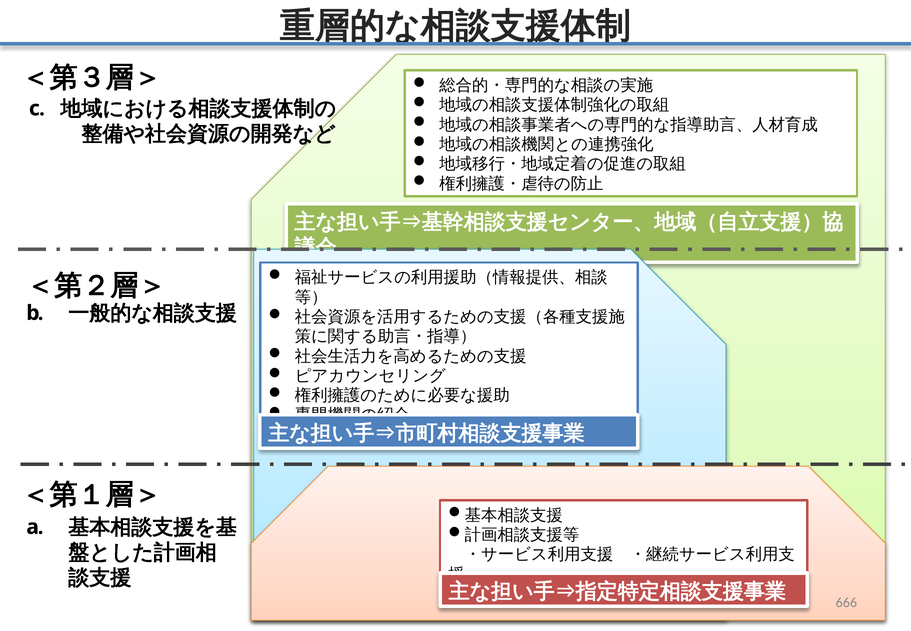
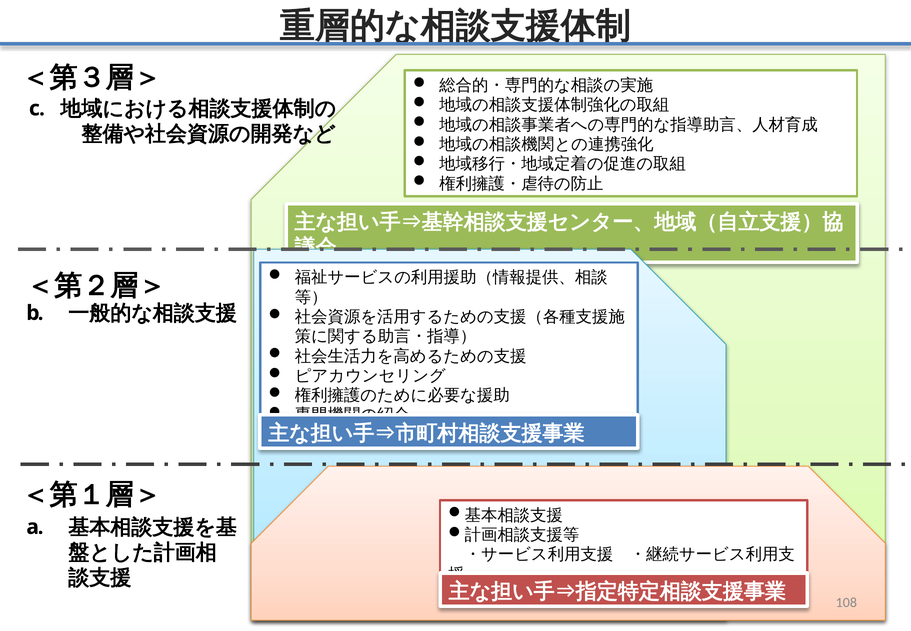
666: 666 -> 108
